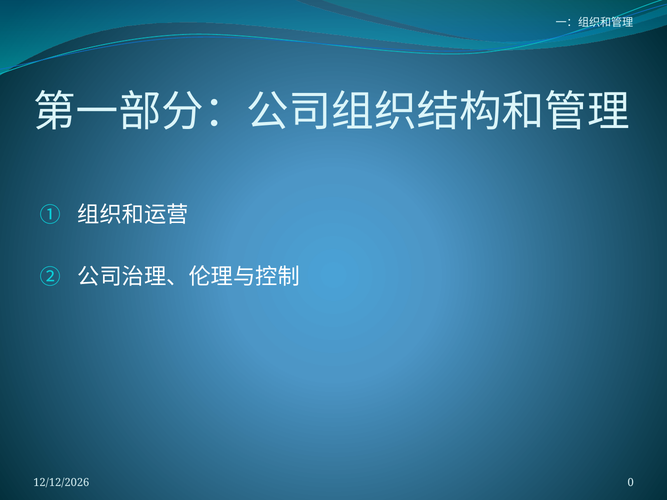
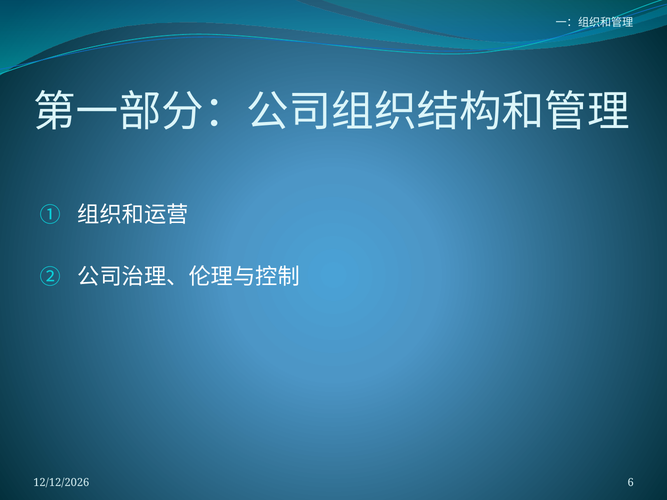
0: 0 -> 6
